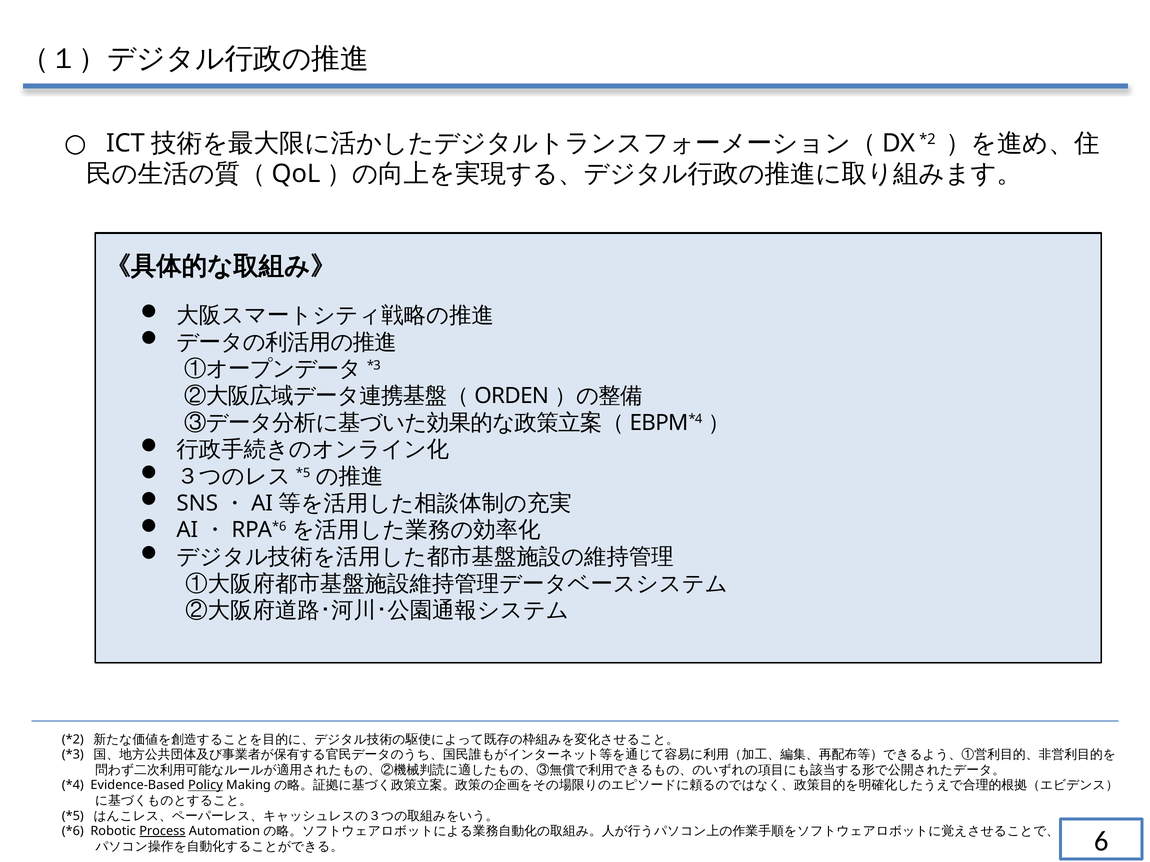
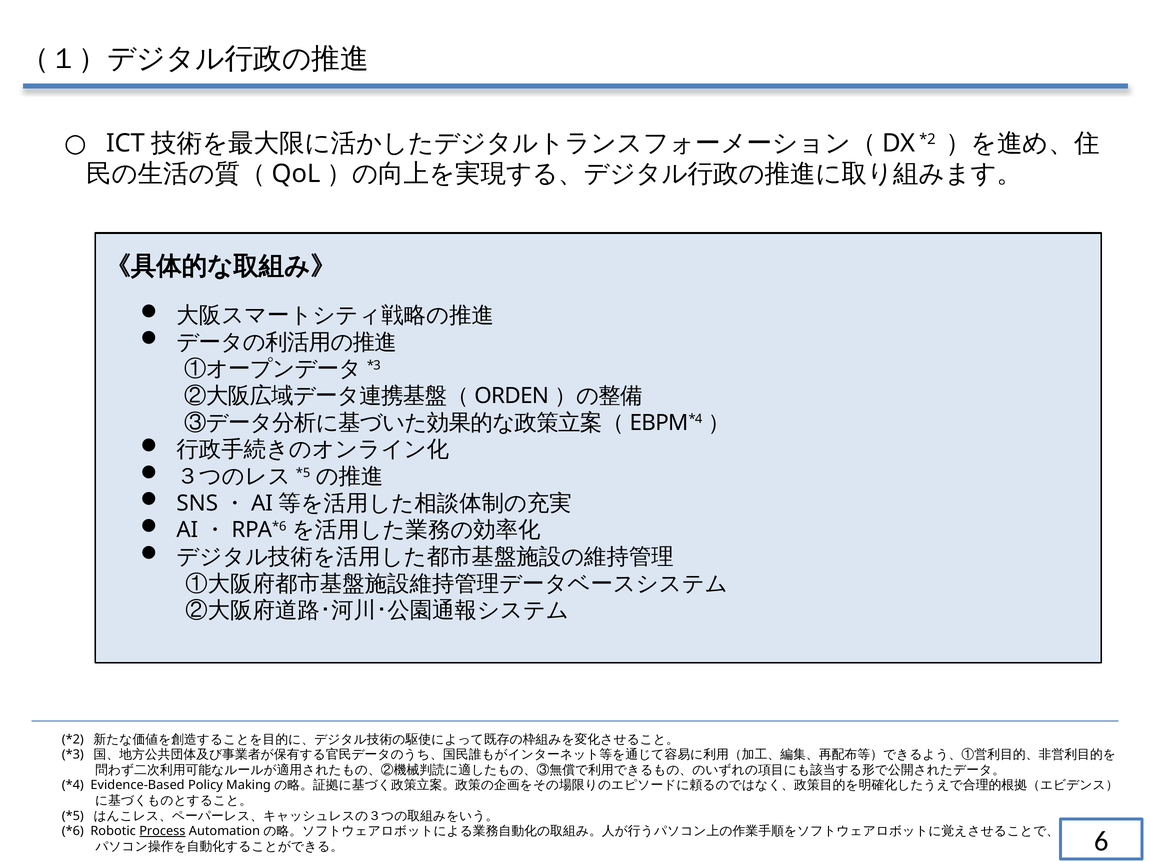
Policy underline: present -> none
